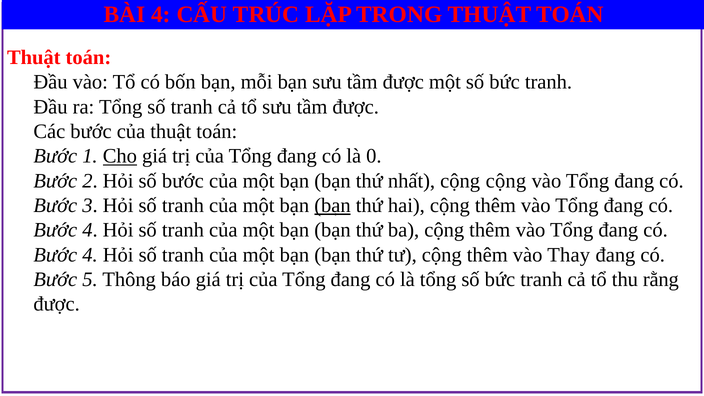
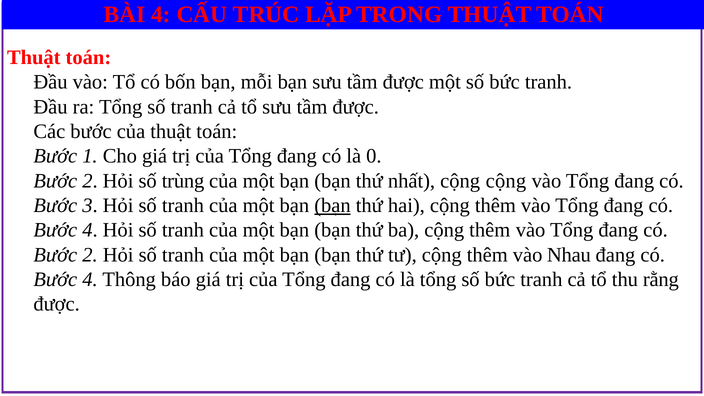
Cho underline: present -> none
số bước: bước -> trùng
4 at (90, 255): 4 -> 2
Thay: Thay -> Nhau
5 at (90, 279): 5 -> 4
